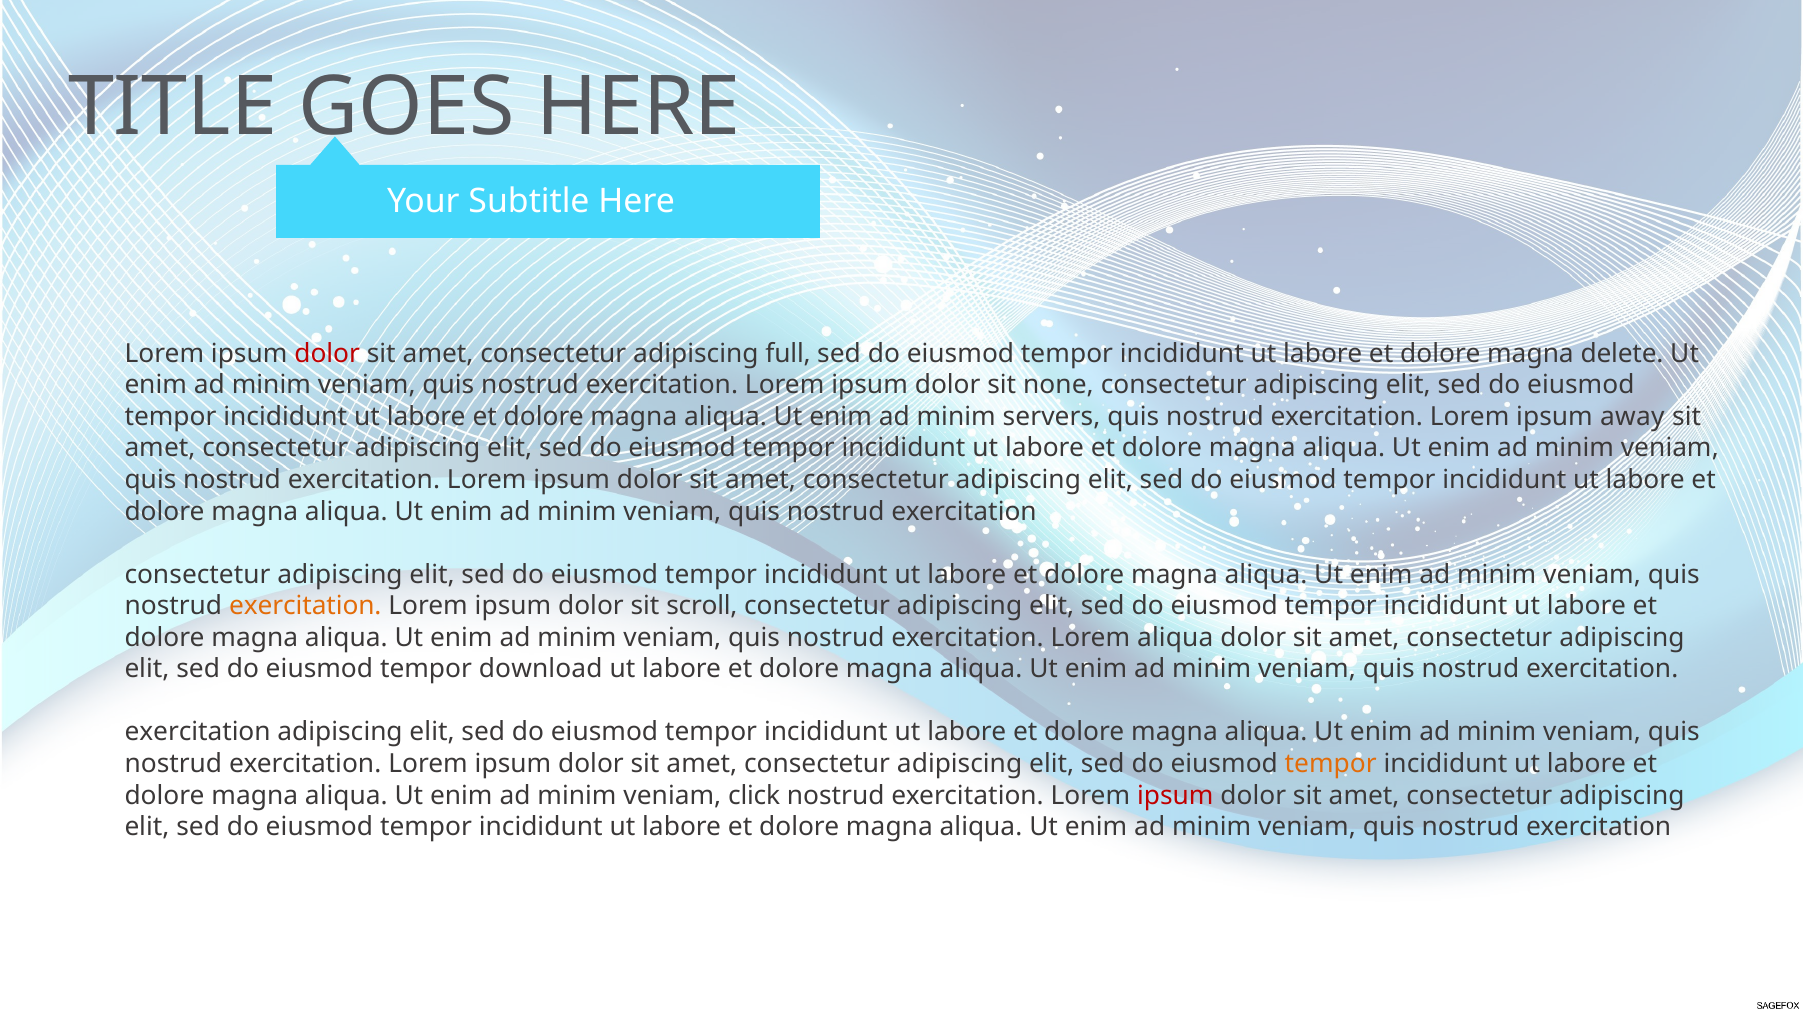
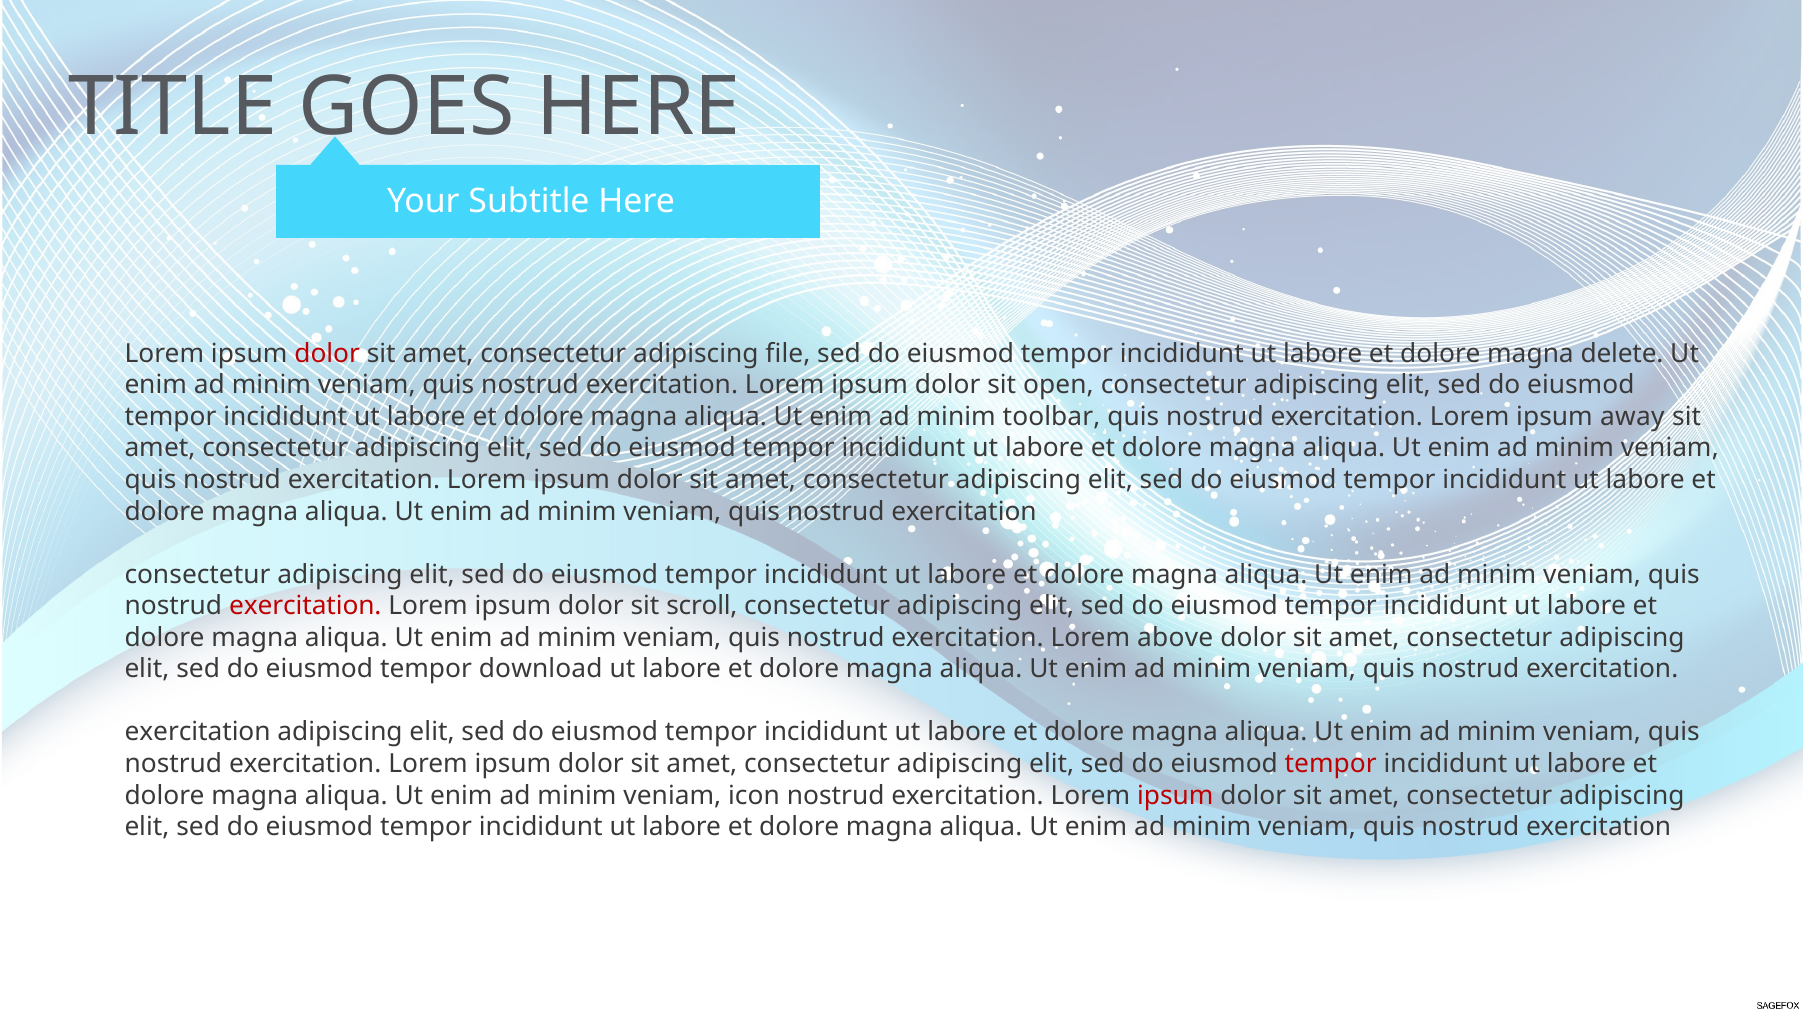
full: full -> file
none: none -> open
servers: servers -> toolbar
exercitation at (305, 606) colour: orange -> red
Lorem aliqua: aliqua -> above
tempor at (1331, 764) colour: orange -> red
click: click -> icon
